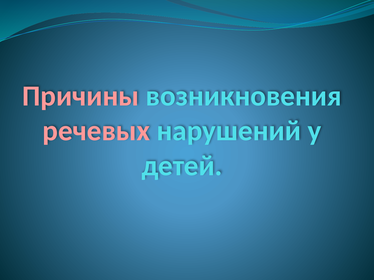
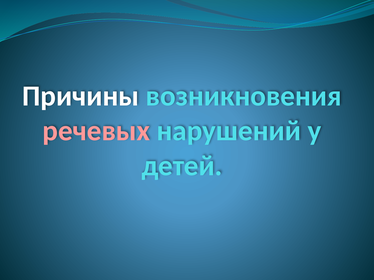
Причины colour: pink -> white
